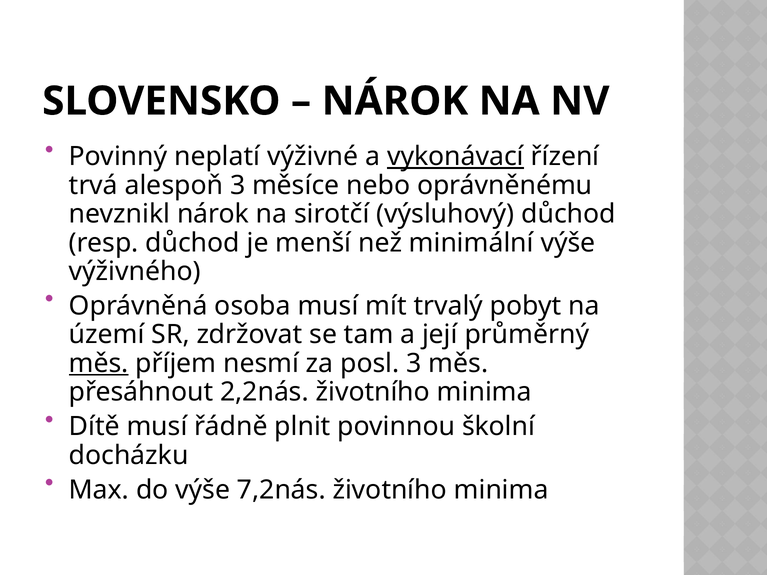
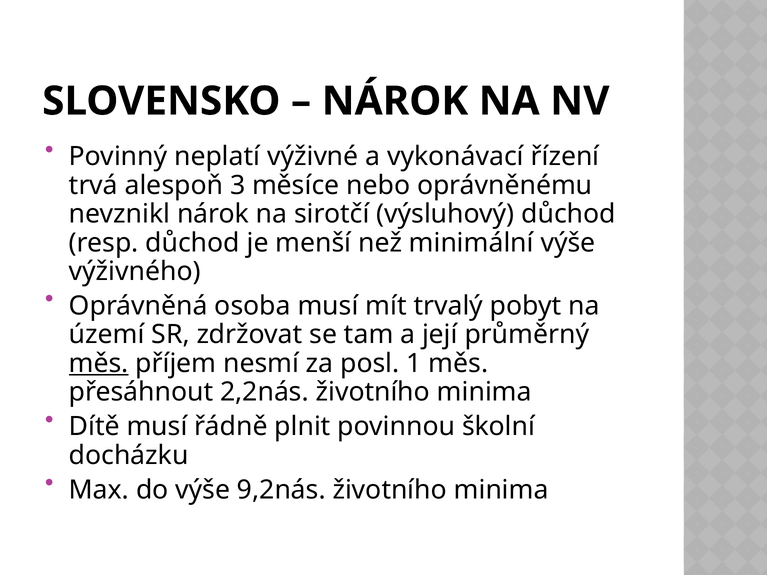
vykonávací underline: present -> none
posl 3: 3 -> 1
7,2nás: 7,2nás -> 9,2nás
